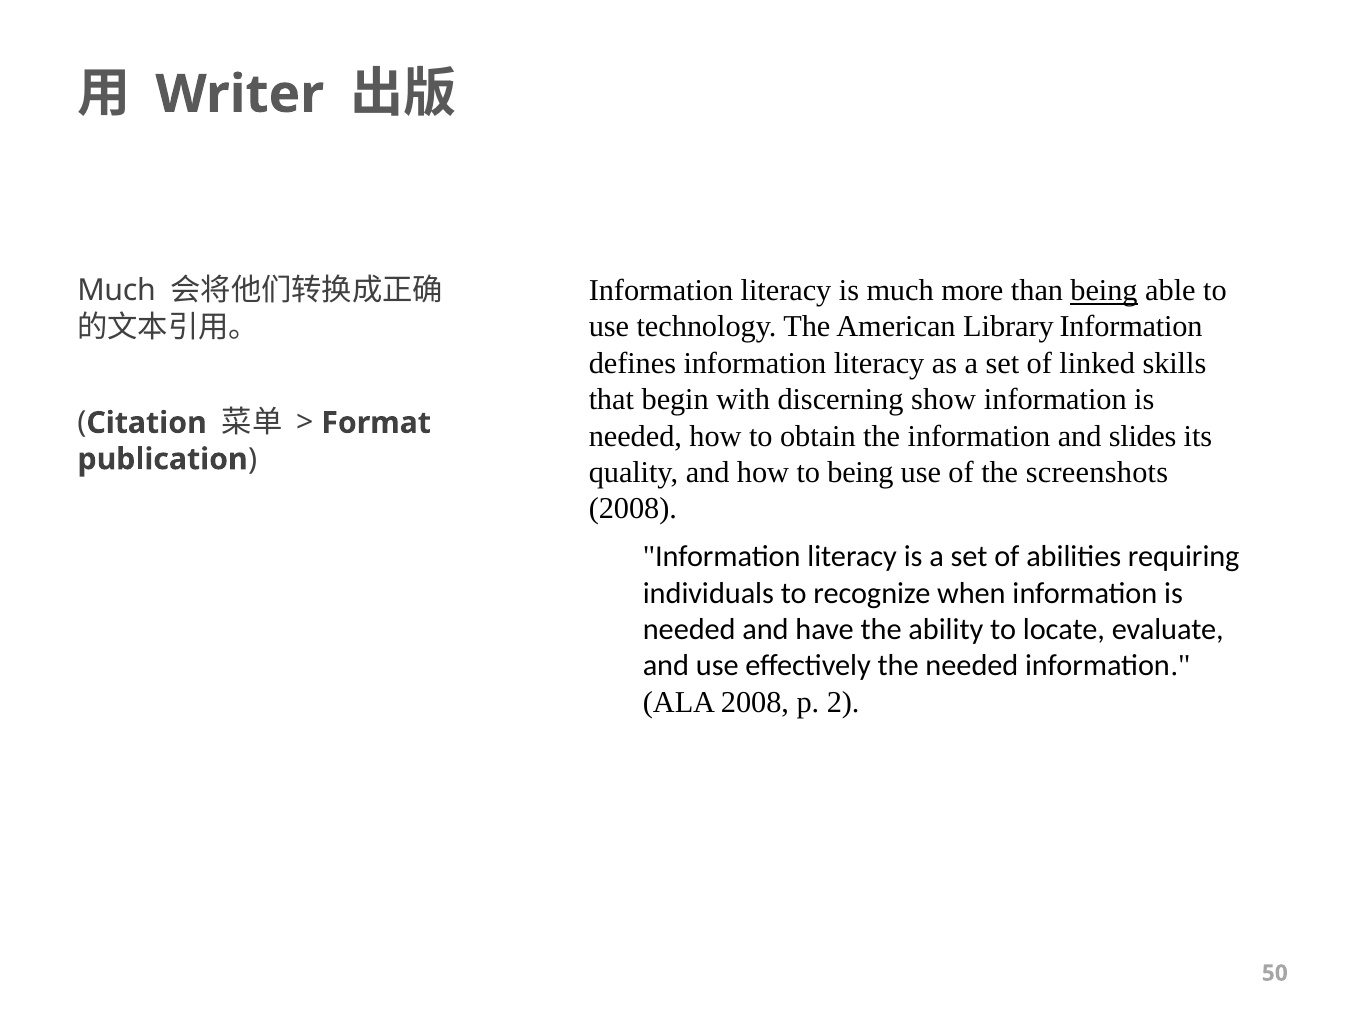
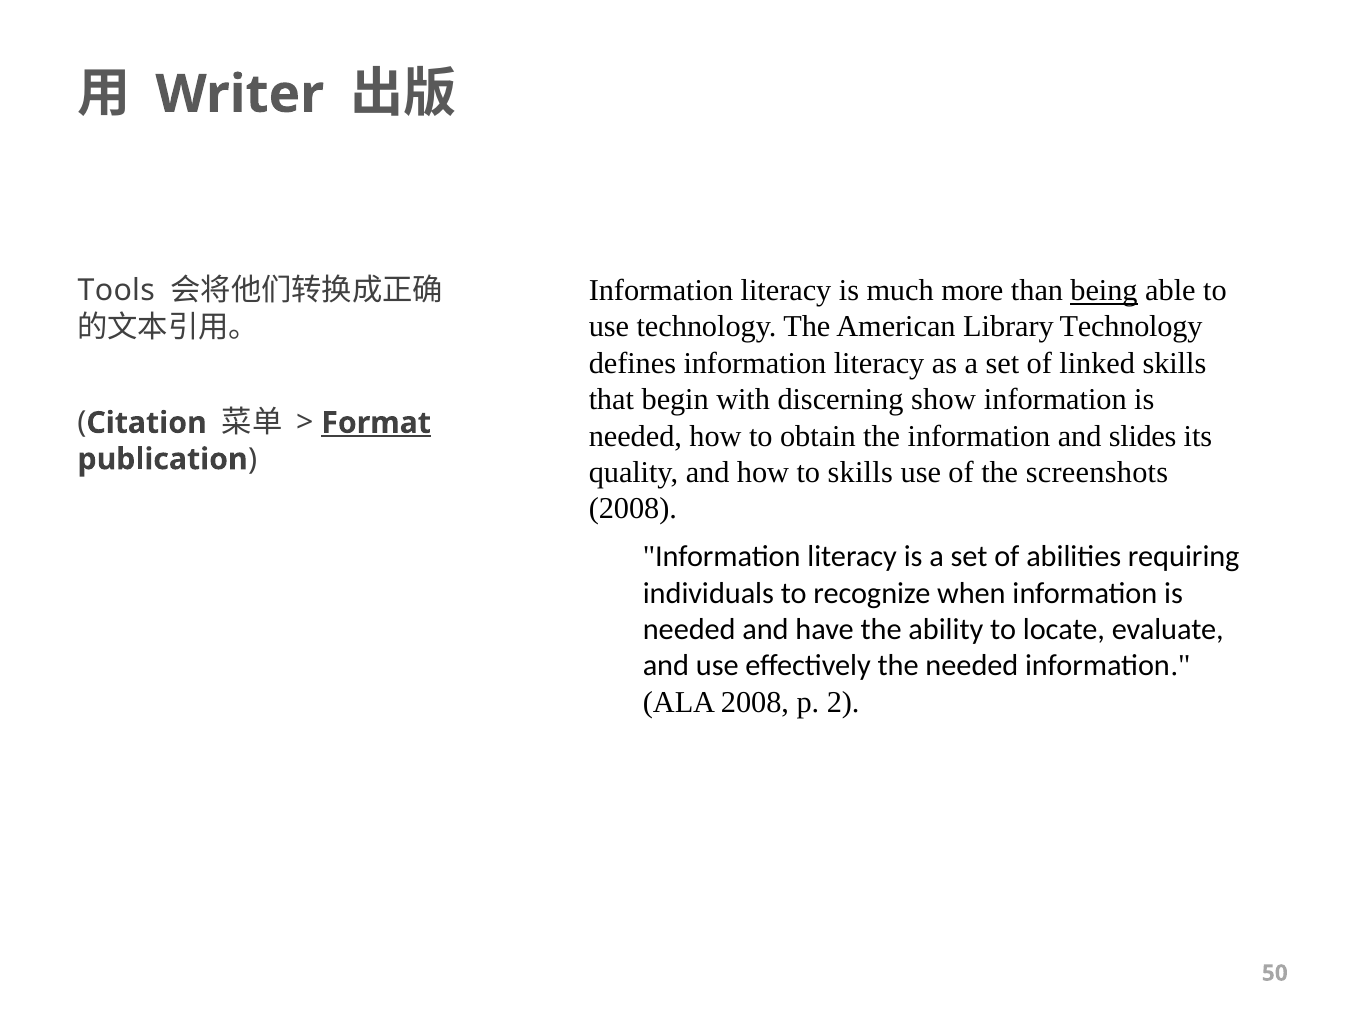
Much at (117, 291): Much -> Tools
Library Information: Information -> Technology
Format underline: none -> present
to being: being -> skills
